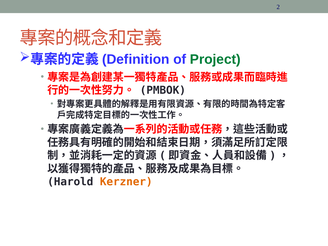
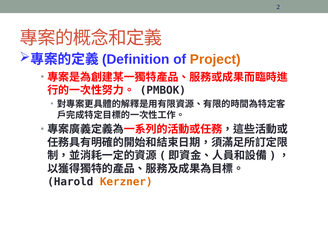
Project colour: green -> orange
